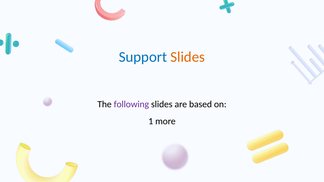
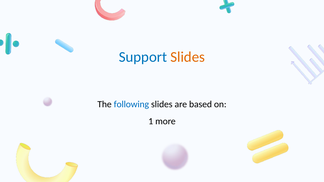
following colour: purple -> blue
